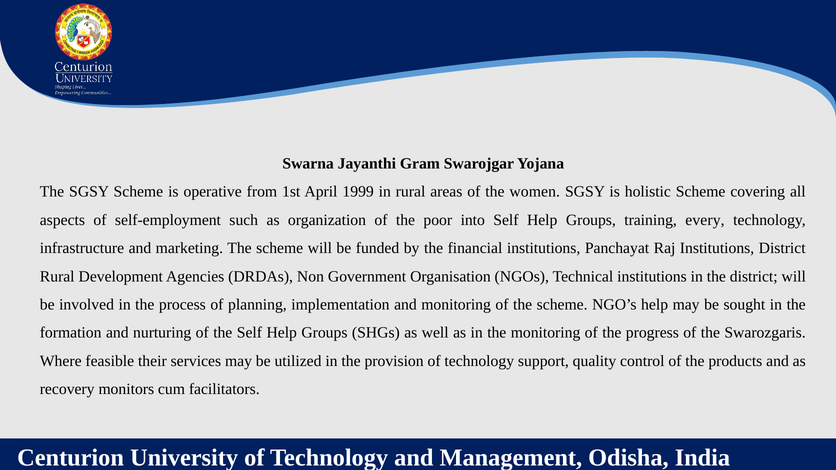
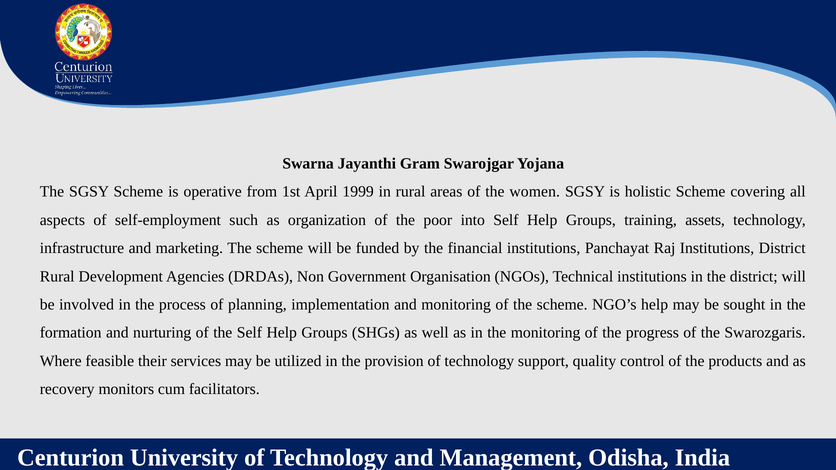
every: every -> assets
